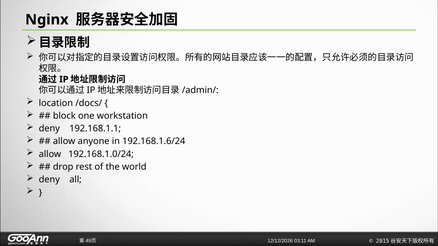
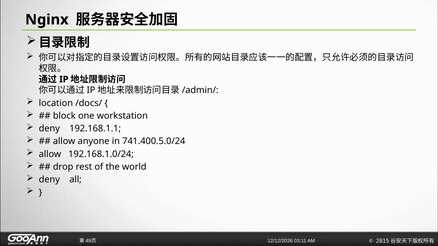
192.168.1.6/24: 192.168.1.6/24 -> 741.400.5.0/24
